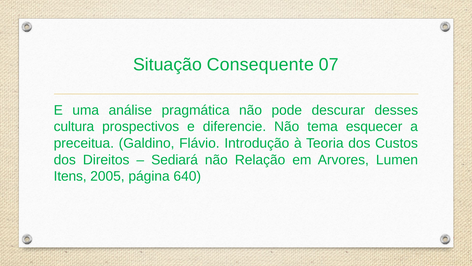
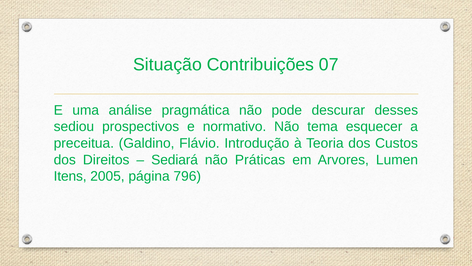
Consequente: Consequente -> Contribuições
cultura: cultura -> sediou
diferencie: diferencie -> normativo
Relação: Relação -> Práticas
640: 640 -> 796
